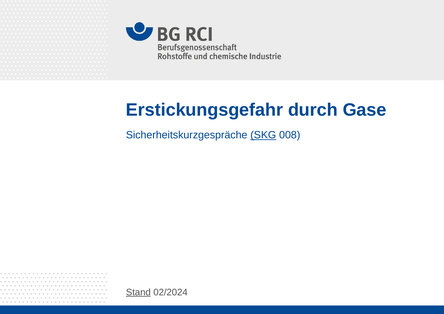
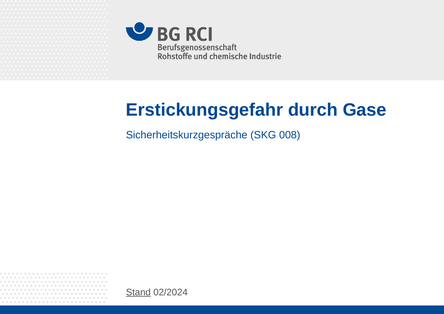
SKG underline: present -> none
